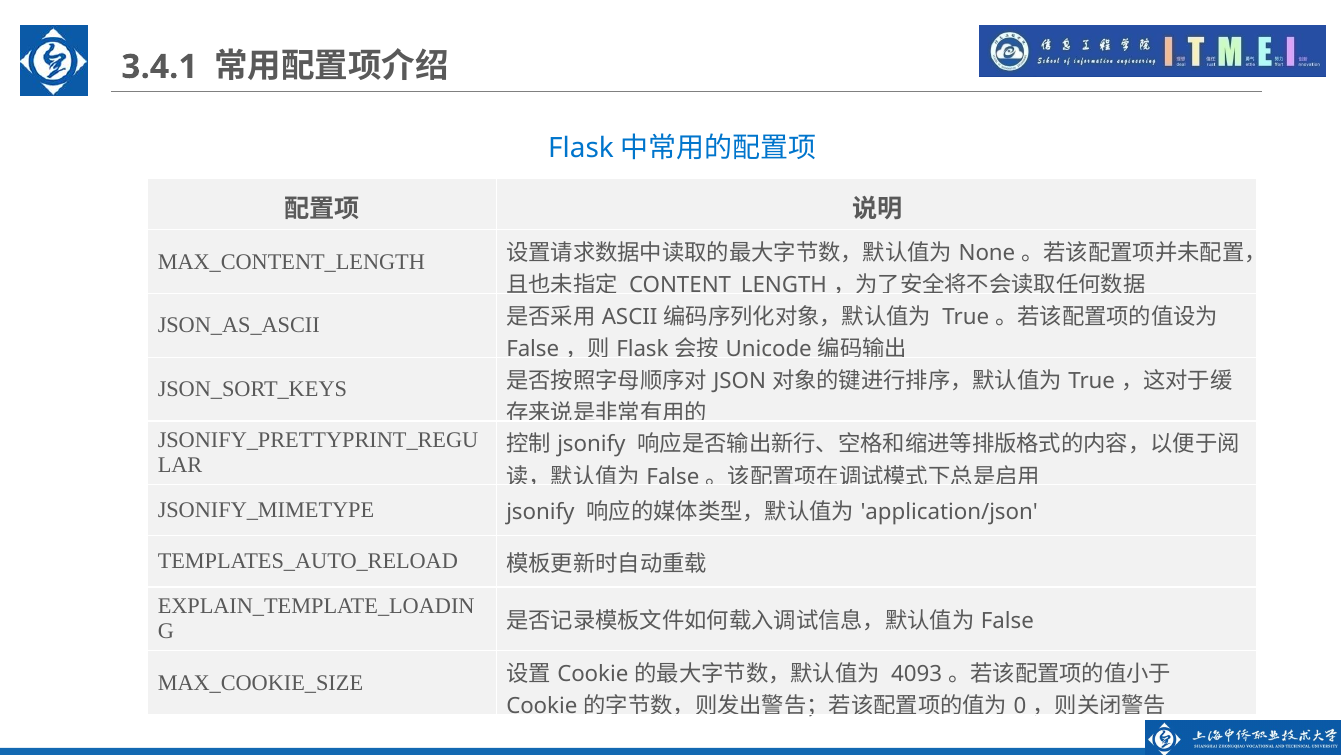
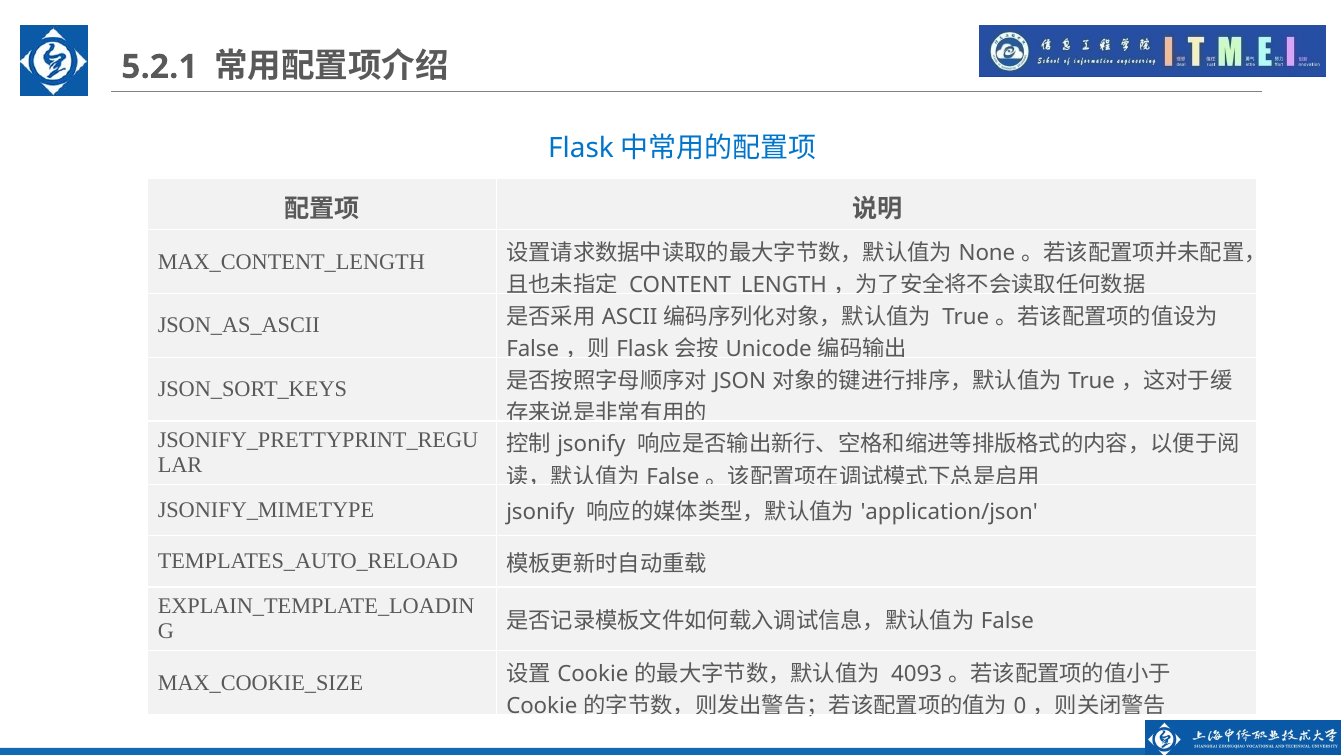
3.4.1: 3.4.1 -> 5.2.1
